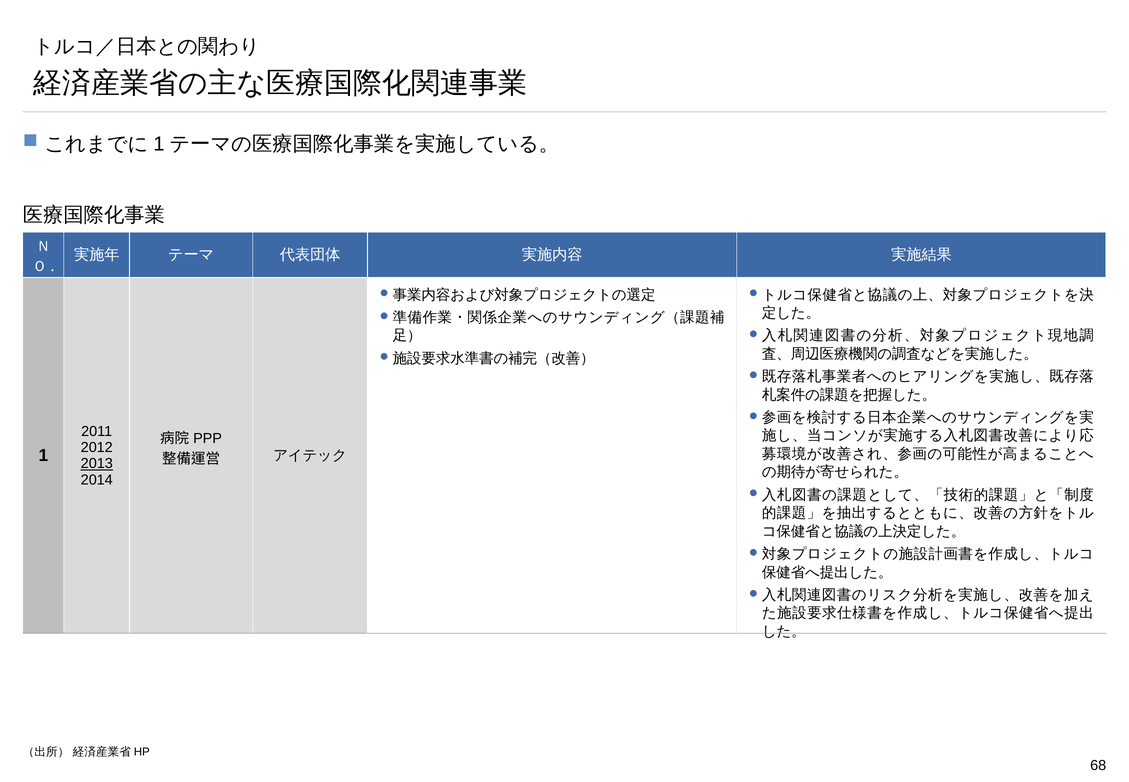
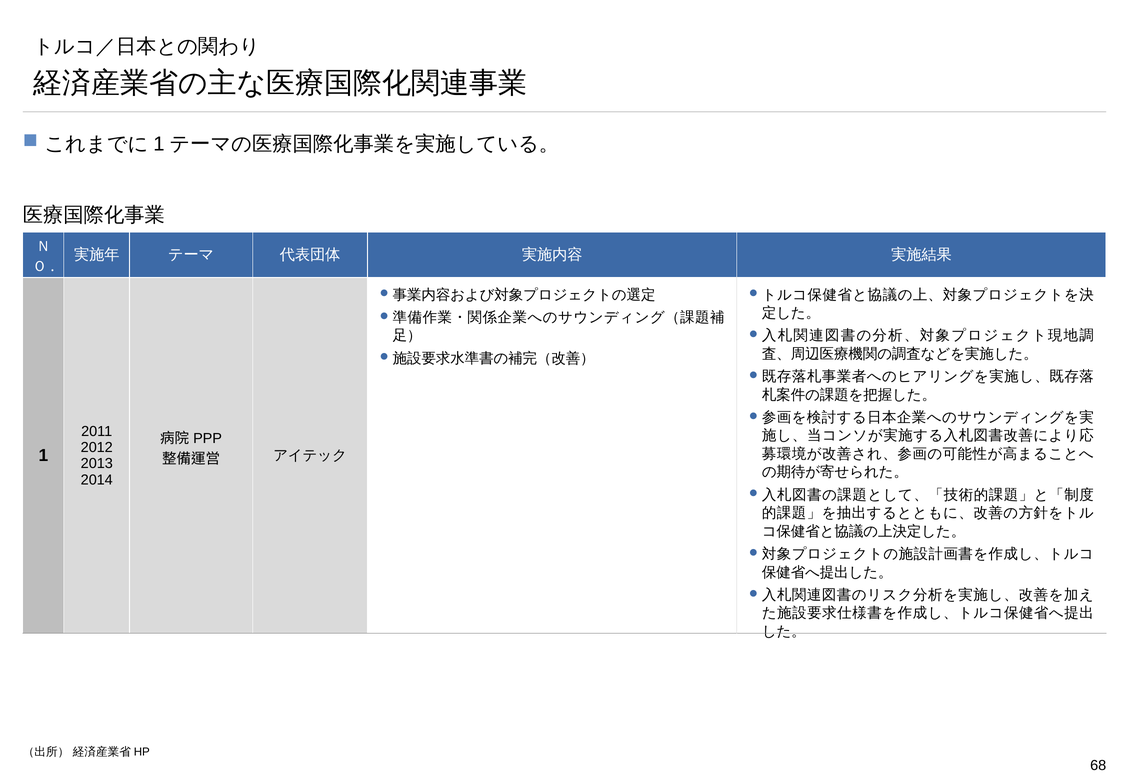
2013 underline: present -> none
